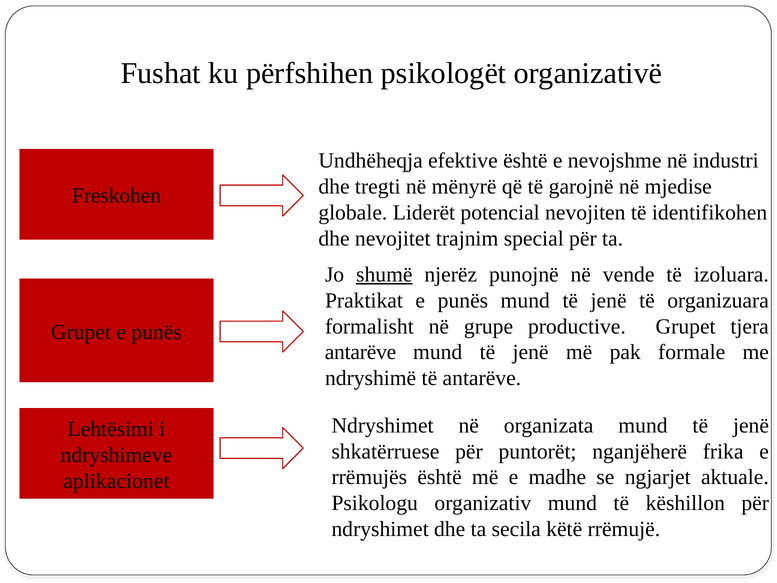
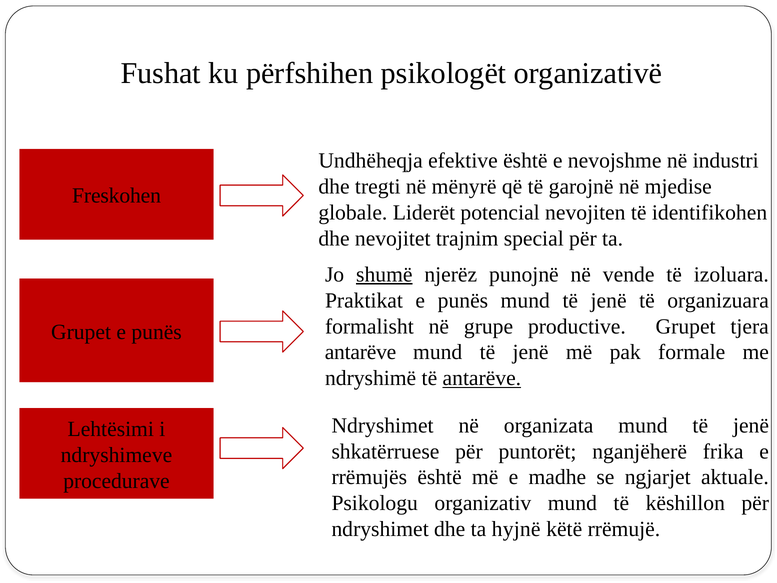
antarëve at (482, 378) underline: none -> present
aplikacionet: aplikacionet -> procedurave
secila: secila -> hyjnë
